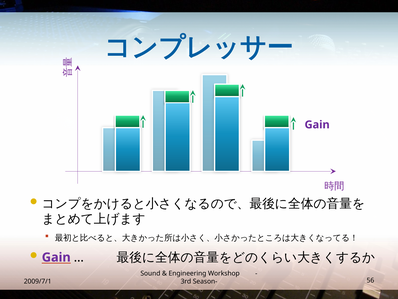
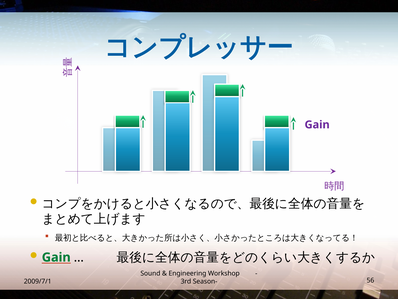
Gain at (56, 257) colour: purple -> green
